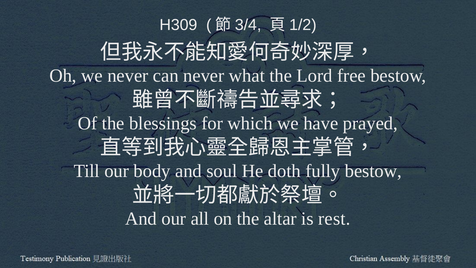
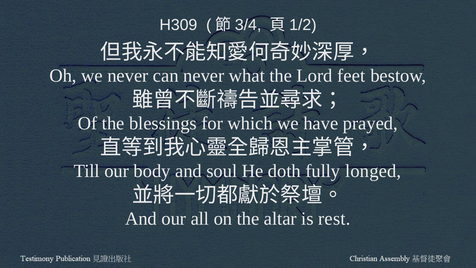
free: free -> feet
fully bestow: bestow -> longed
